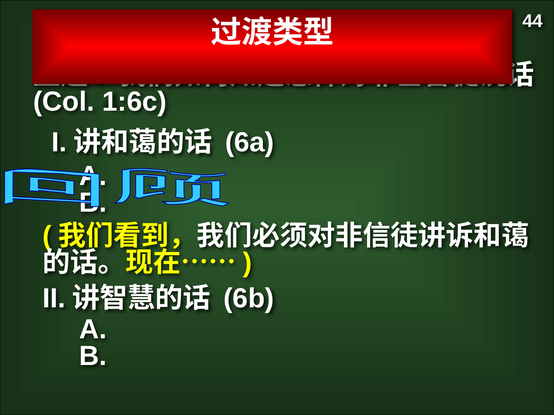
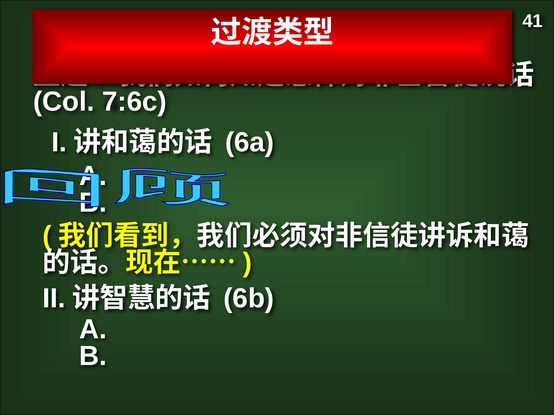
44: 44 -> 41
1:6c: 1:6c -> 7:6c
